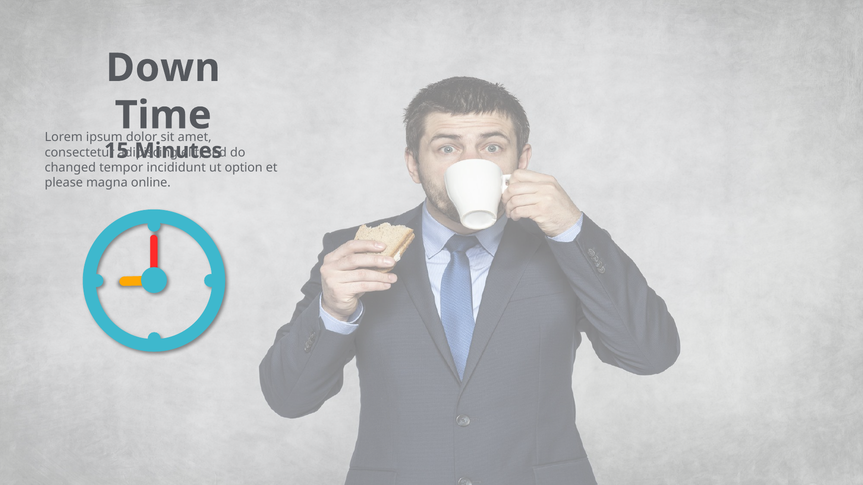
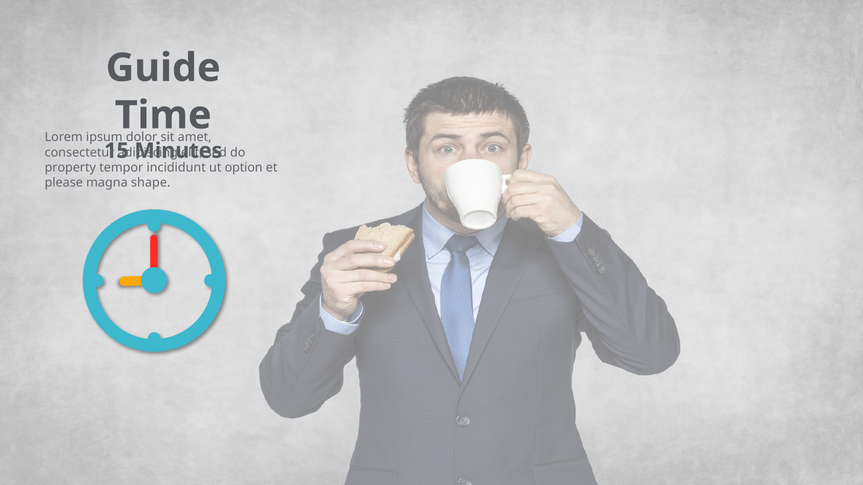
Down: Down -> Guide
changed: changed -> property
online: online -> shape
